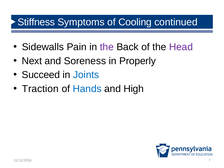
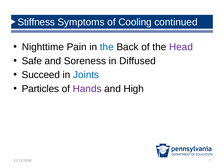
Sidewalls: Sidewalls -> Nighttime
the at (107, 47) colour: purple -> blue
Next: Next -> Safe
Properly: Properly -> Diffused
Traction: Traction -> Particles
Hands colour: blue -> purple
